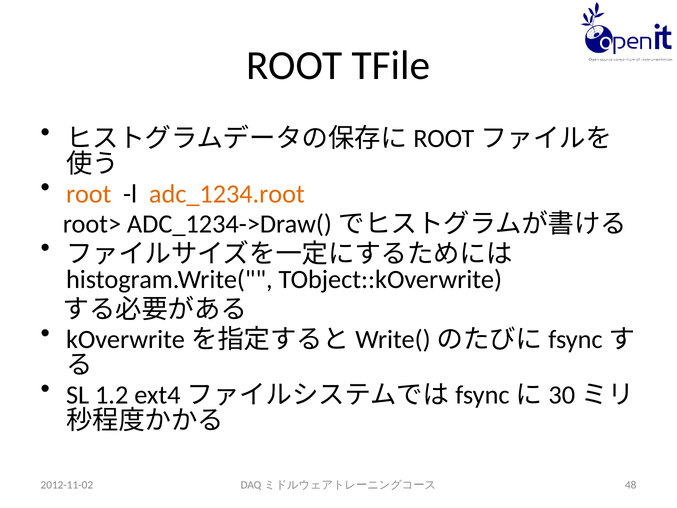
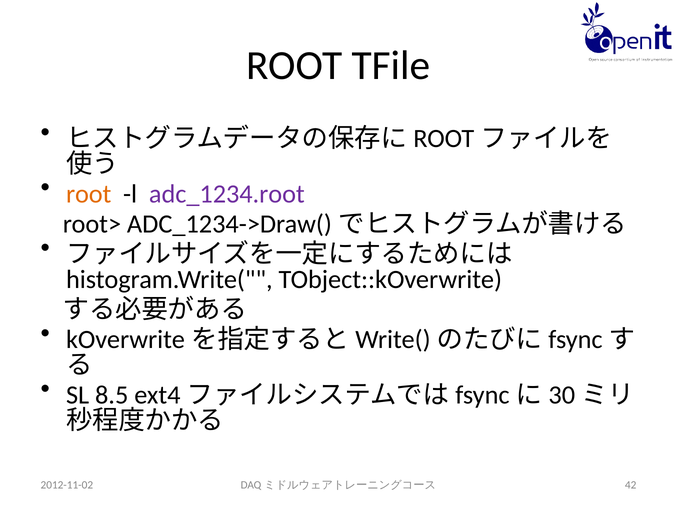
adc_1234.root colour: orange -> purple
1.2: 1.2 -> 8.5
48: 48 -> 42
